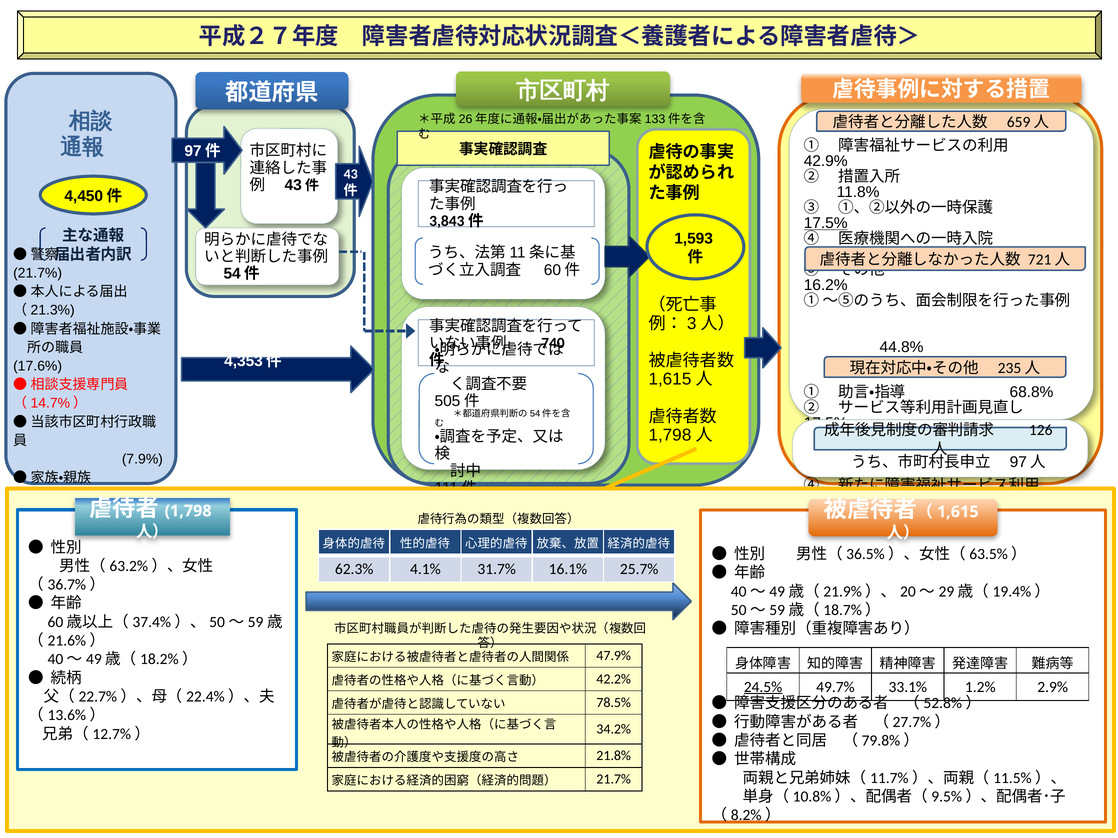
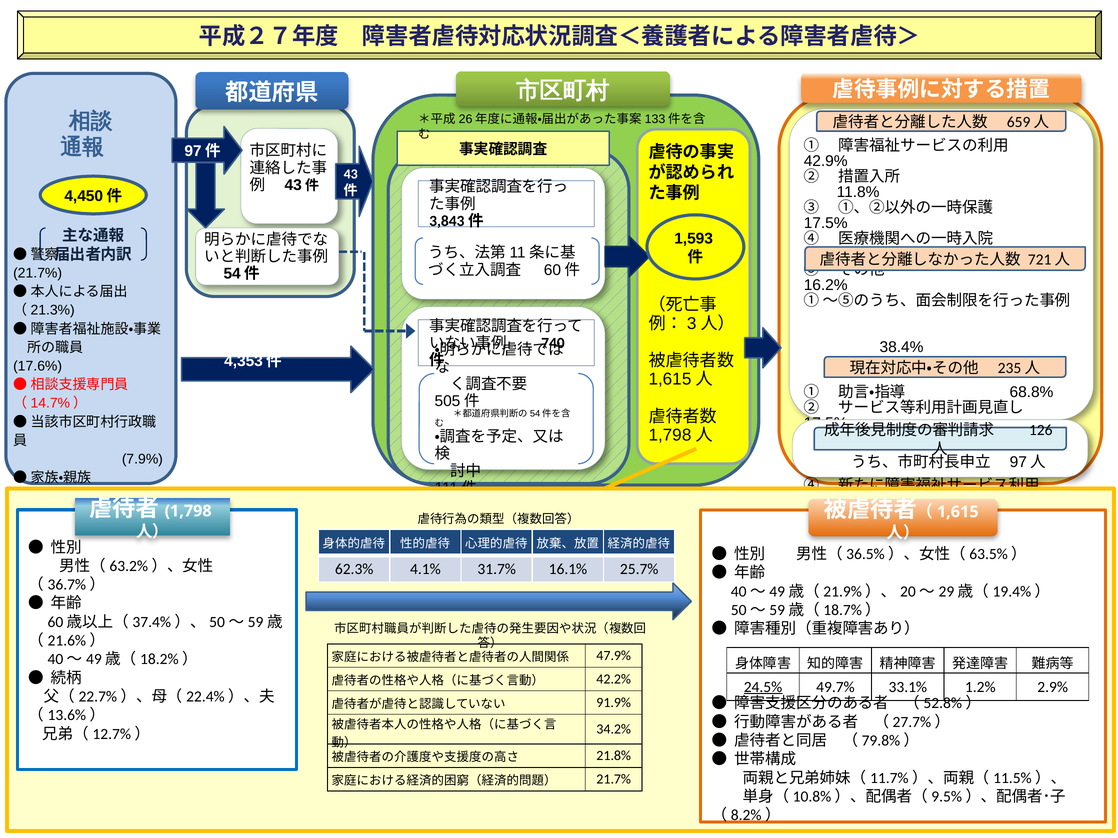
17.5% at (826, 223) underline: present -> none
44.8%: 44.8% -> 38.4%
78.5%: 78.5% -> 91.9%
